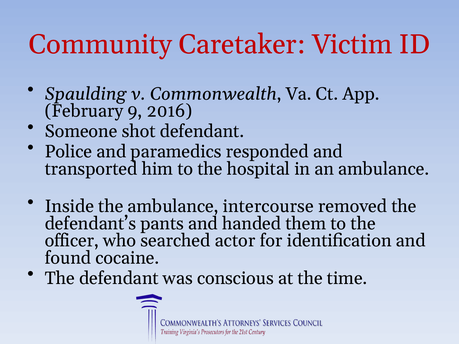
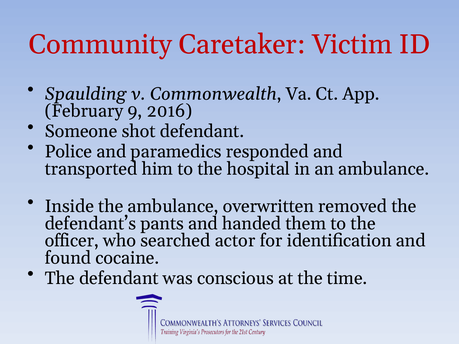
intercourse: intercourse -> overwritten
